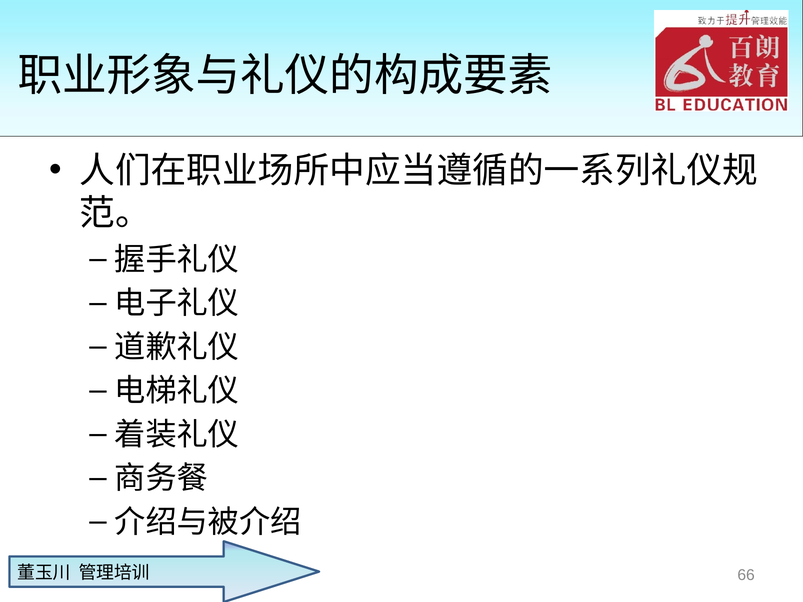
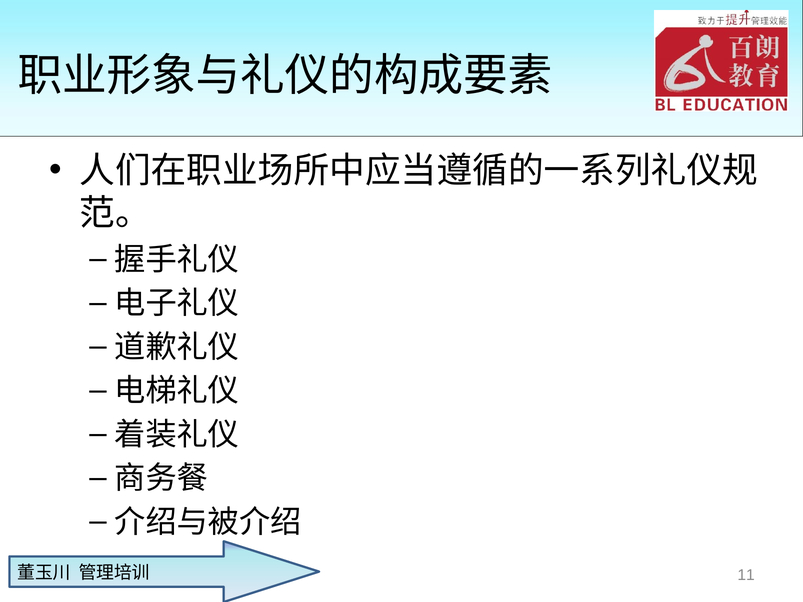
66: 66 -> 11
